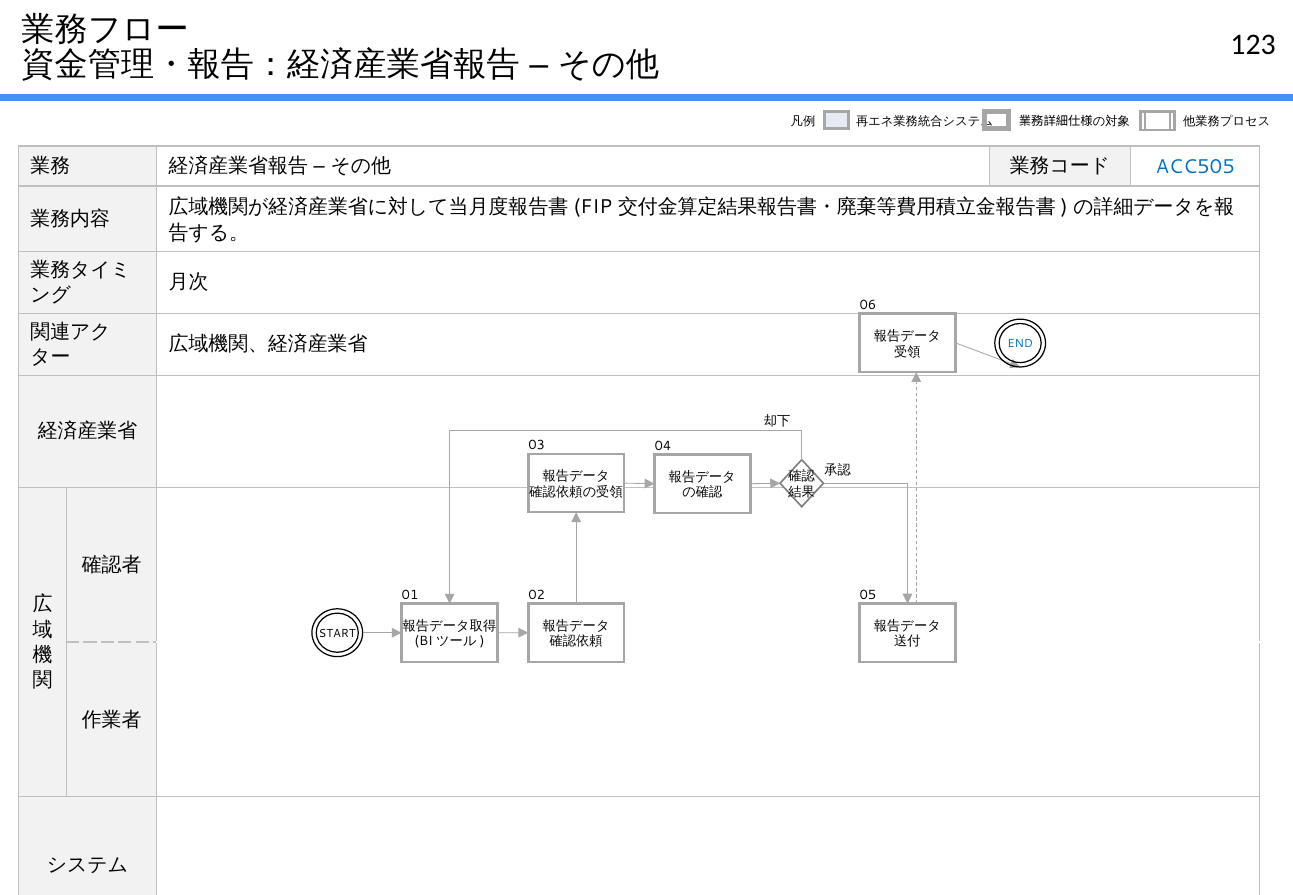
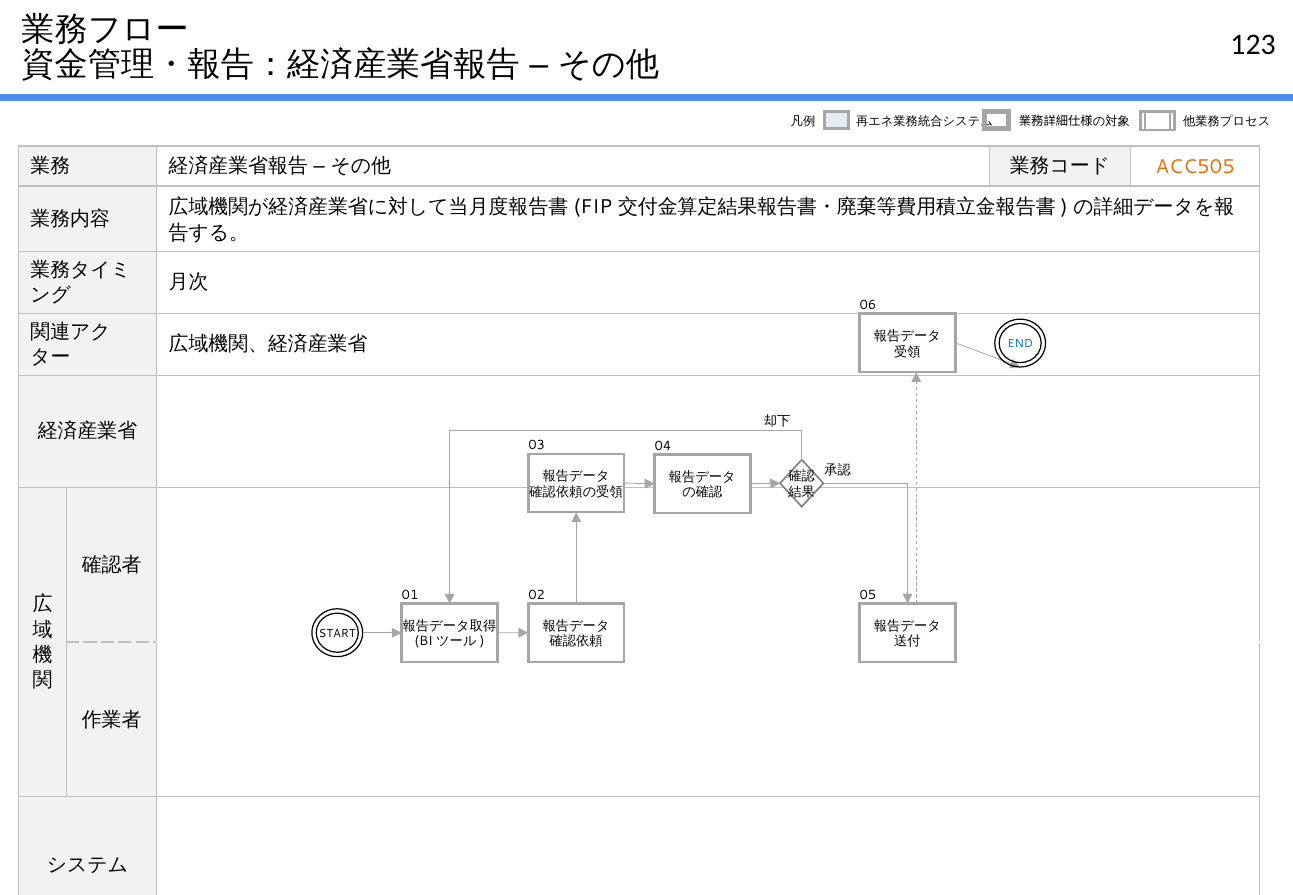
ACC505 colour: blue -> orange
